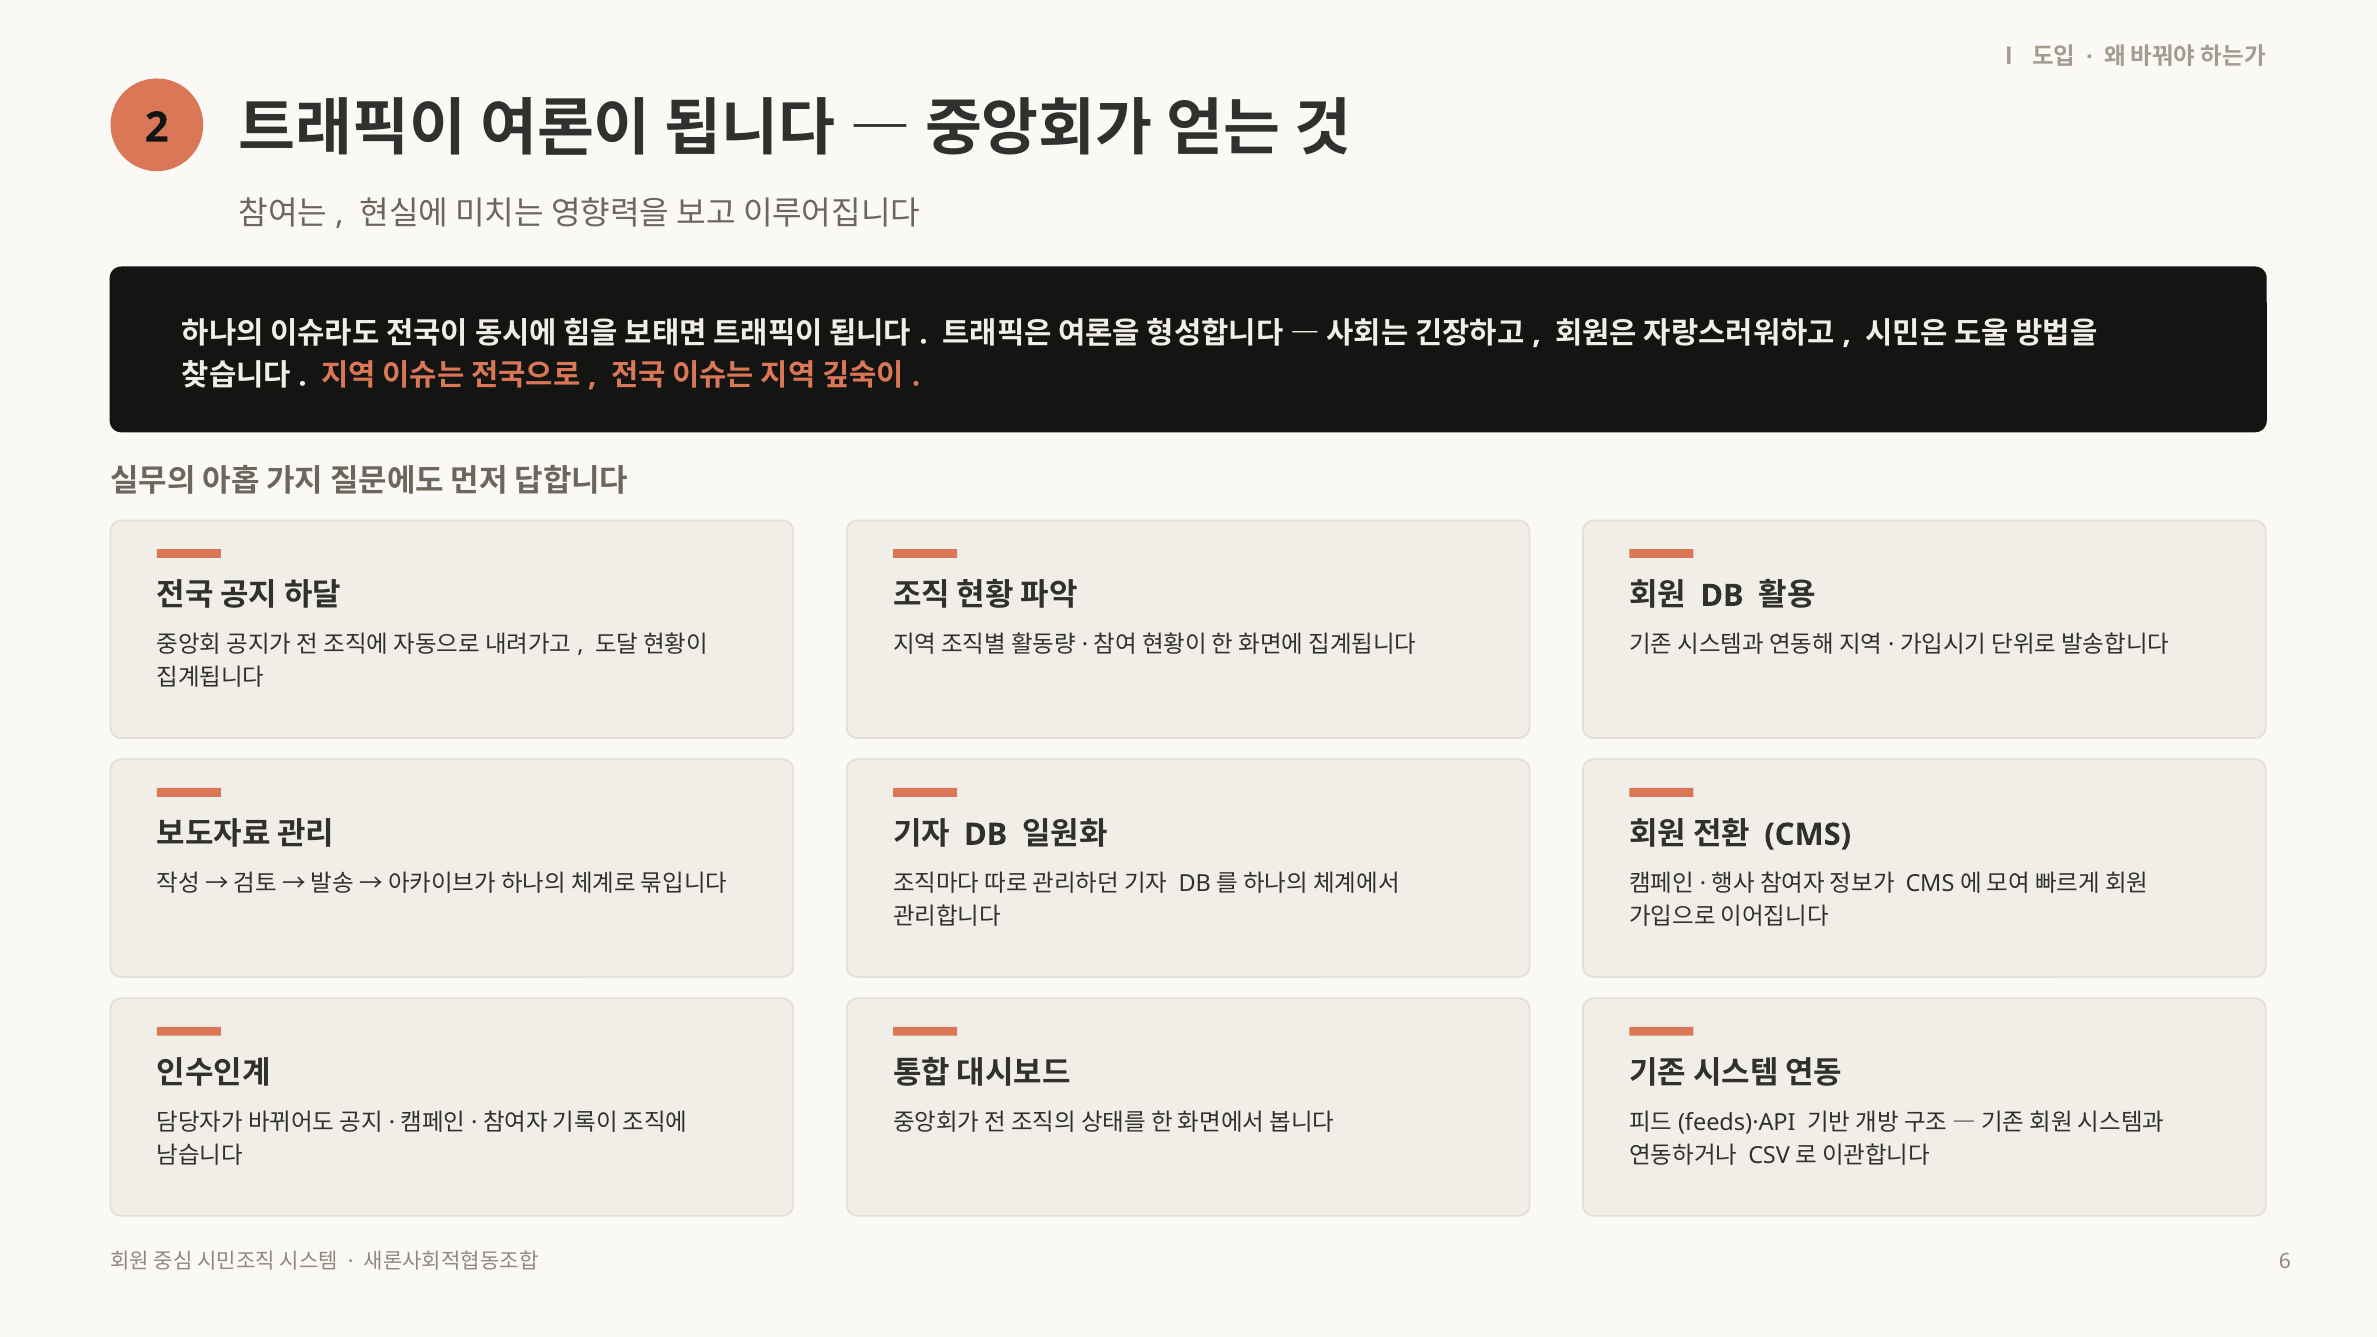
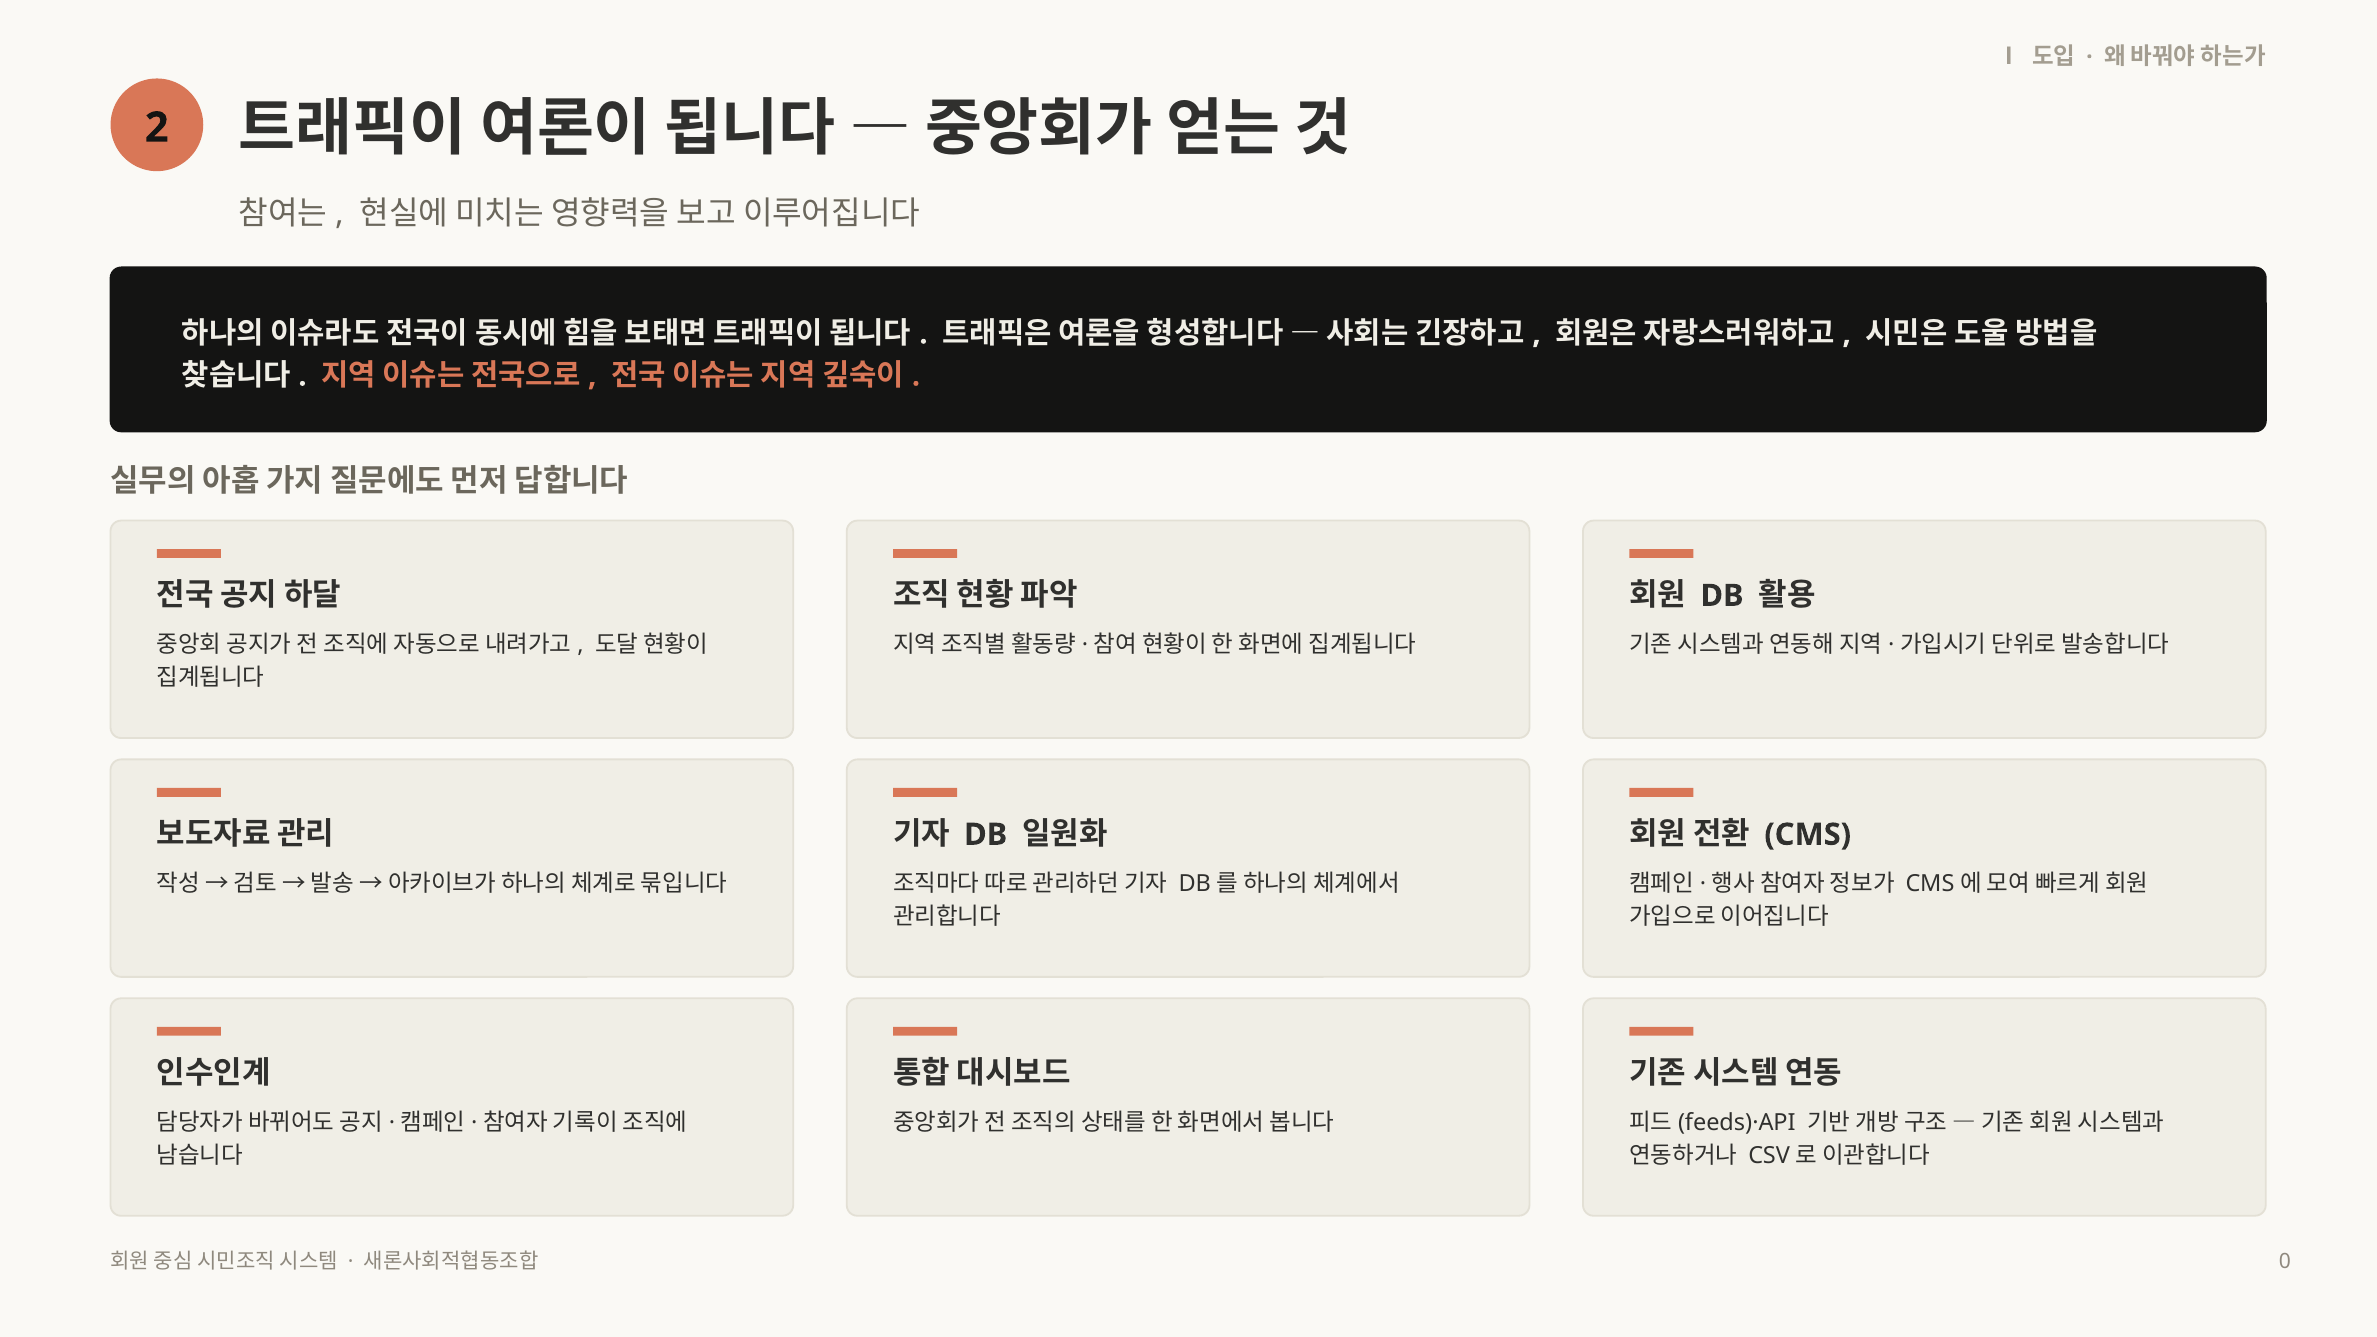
6: 6 -> 0
